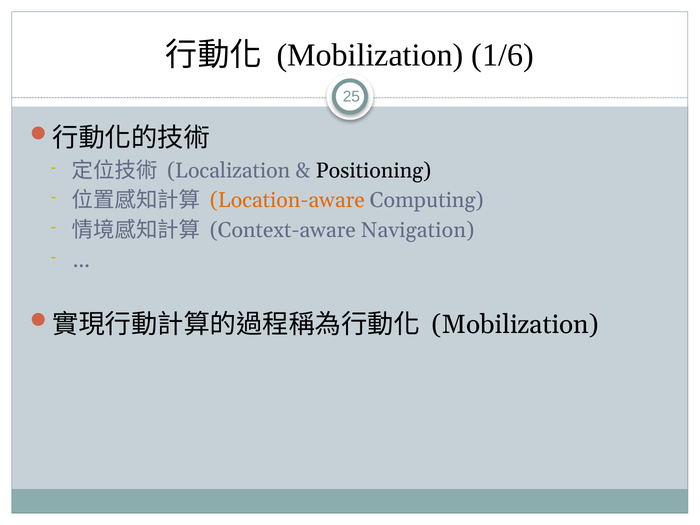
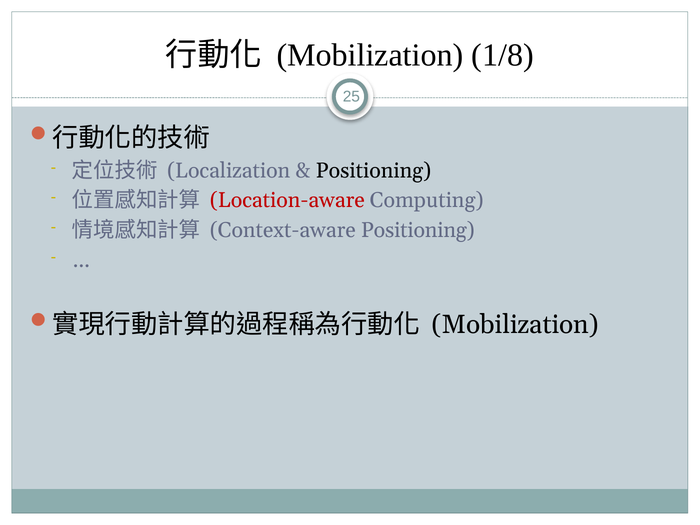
1/6: 1/6 -> 1/8
Location-aware colour: orange -> red
Context-aware Navigation: Navigation -> Positioning
